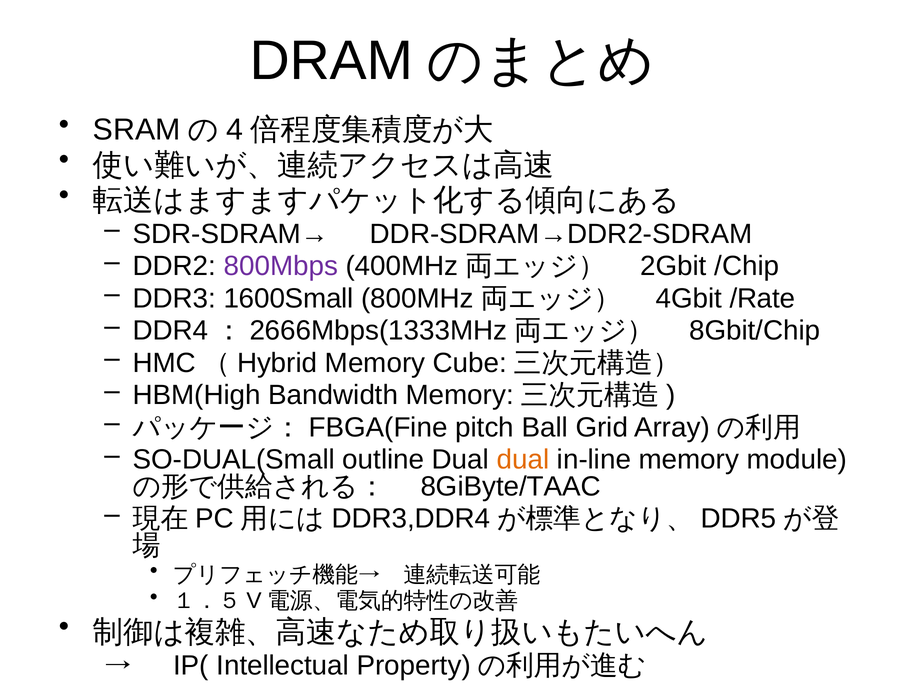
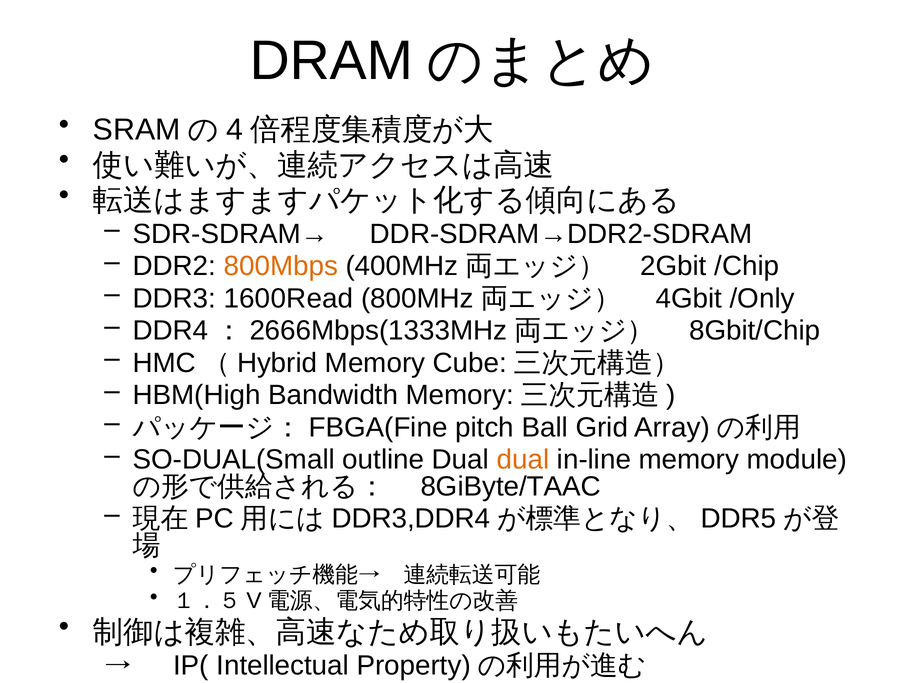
800Mbps colour: purple -> orange
1600Small: 1600Small -> 1600Read
/Rate: /Rate -> /Only
